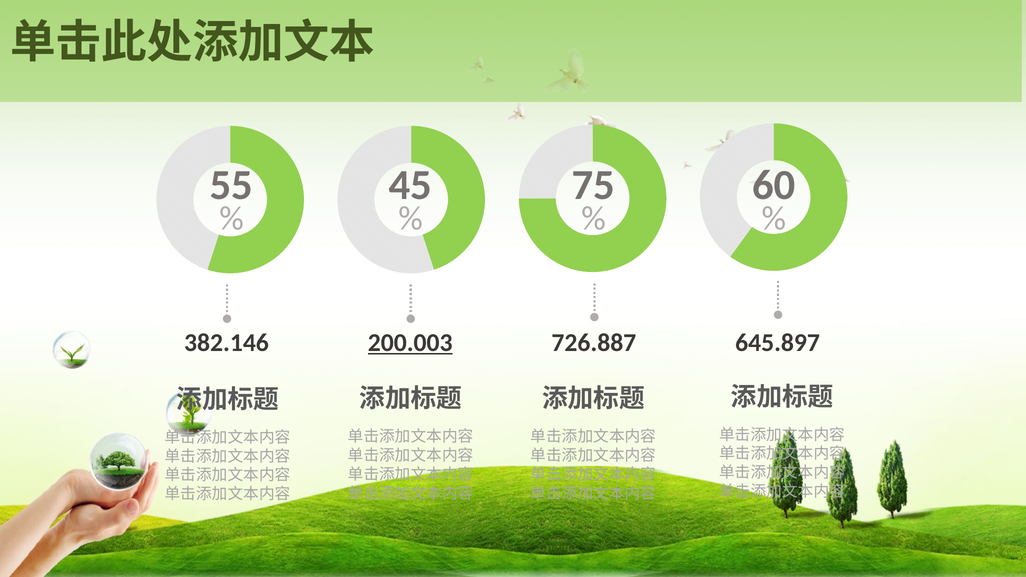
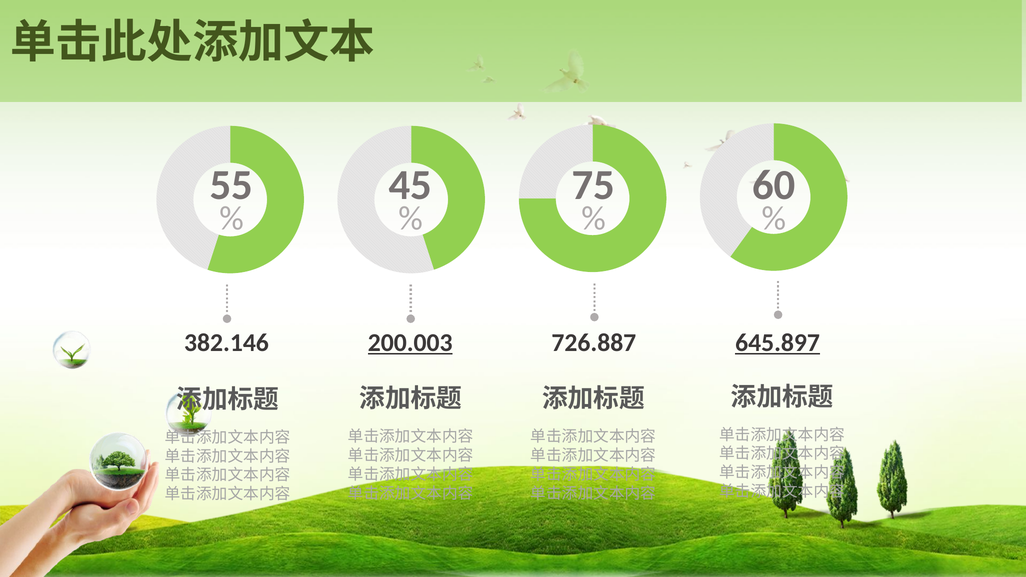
645.897 underline: none -> present
